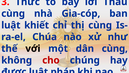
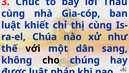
Thức: Thức -> Chúc
dân cùng: cùng -> sang
cho colour: red -> black
